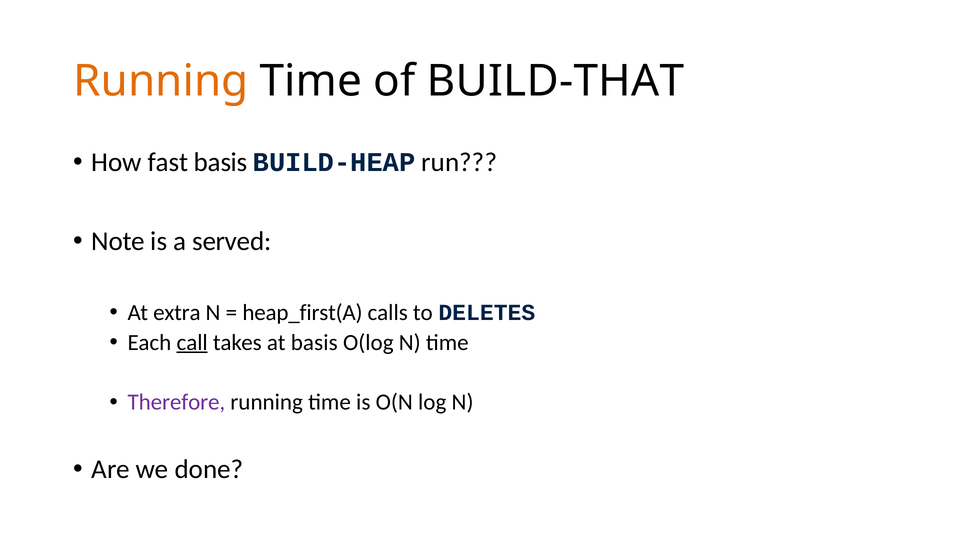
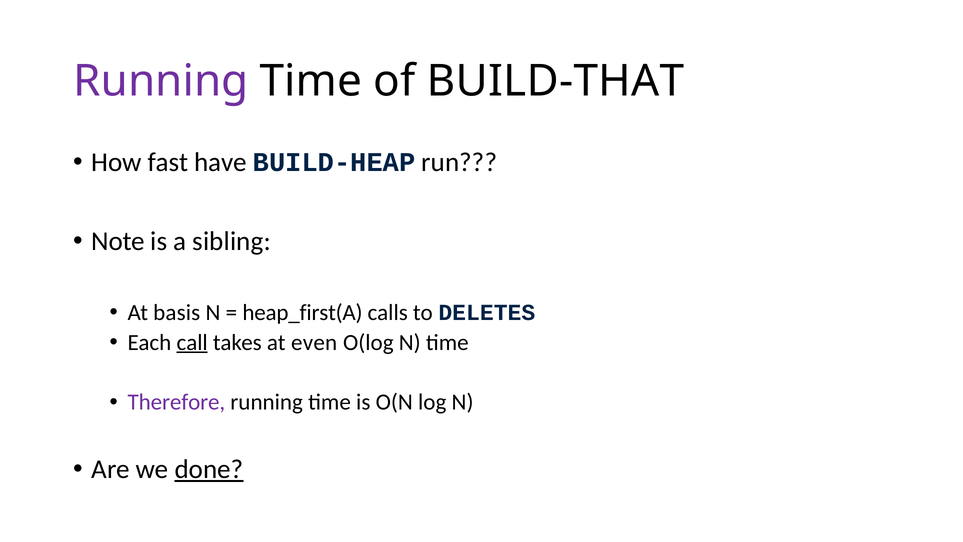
Running at (161, 81) colour: orange -> purple
fast basis: basis -> have
served: served -> sibling
extra: extra -> basis
at basis: basis -> even
done underline: none -> present
